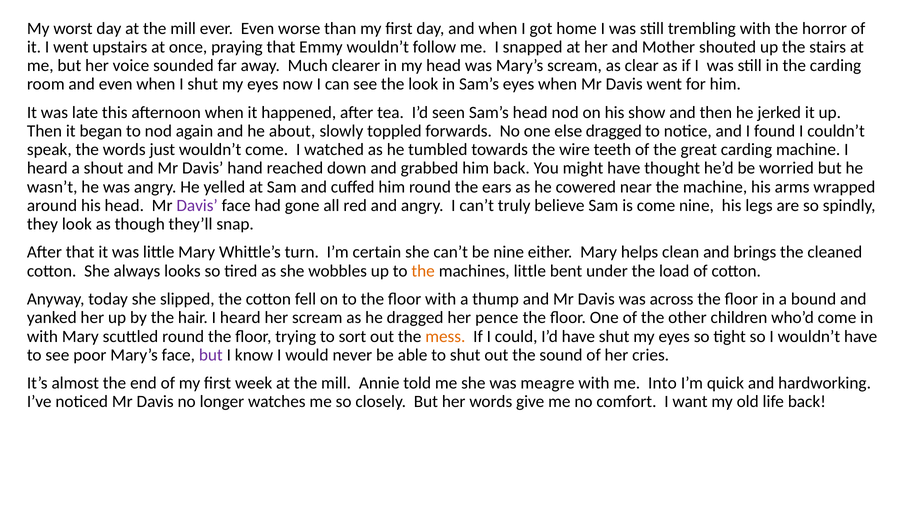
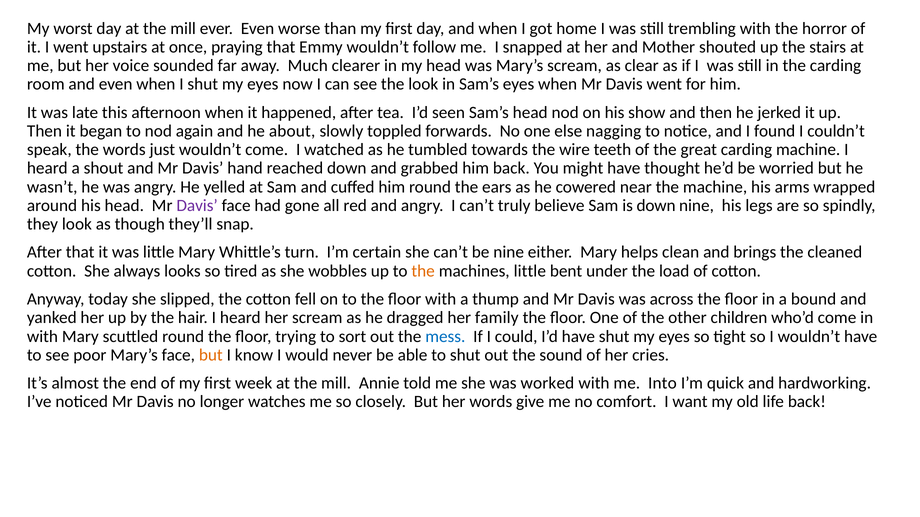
else dragged: dragged -> nagging
is come: come -> down
pence: pence -> family
mess colour: orange -> blue
but at (211, 355) colour: purple -> orange
meagre: meagre -> worked
